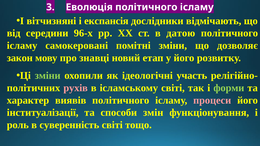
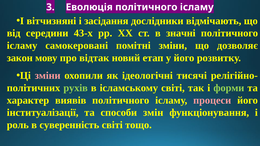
експансія: експансія -> засідання
96-х: 96-х -> 43-х
датою: датою -> значні
знавці: знавці -> відтак
зміни at (48, 76) colour: light green -> pink
участь: участь -> тисячі
рухів colour: pink -> light green
